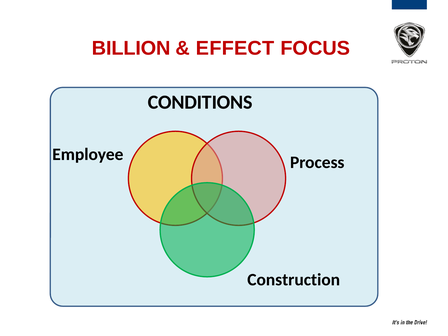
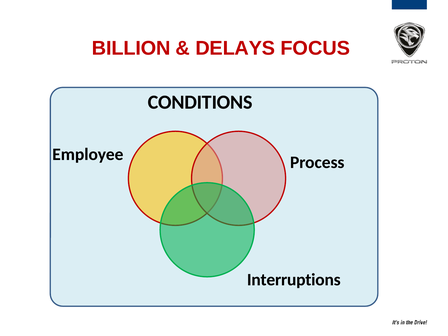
EFFECT: EFFECT -> DELAYS
Construction: Construction -> Interruptions
